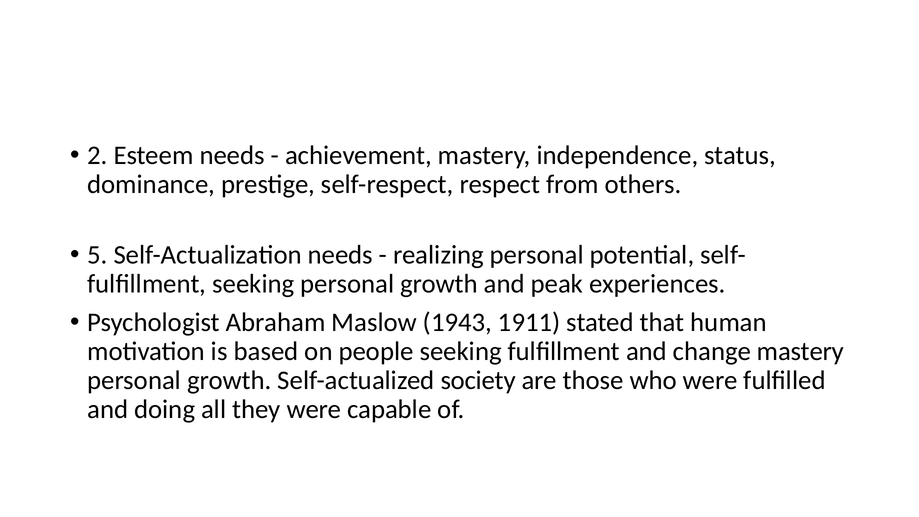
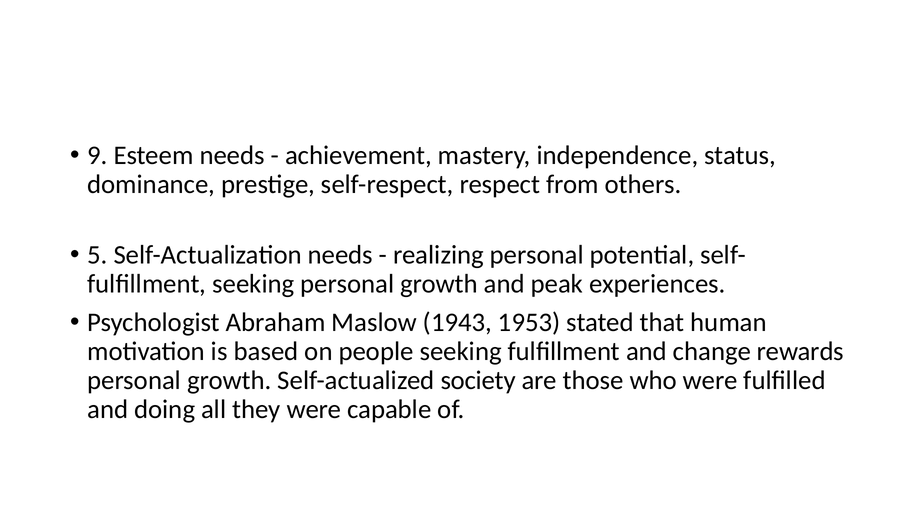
2: 2 -> 9
1911: 1911 -> 1953
change mastery: mastery -> rewards
